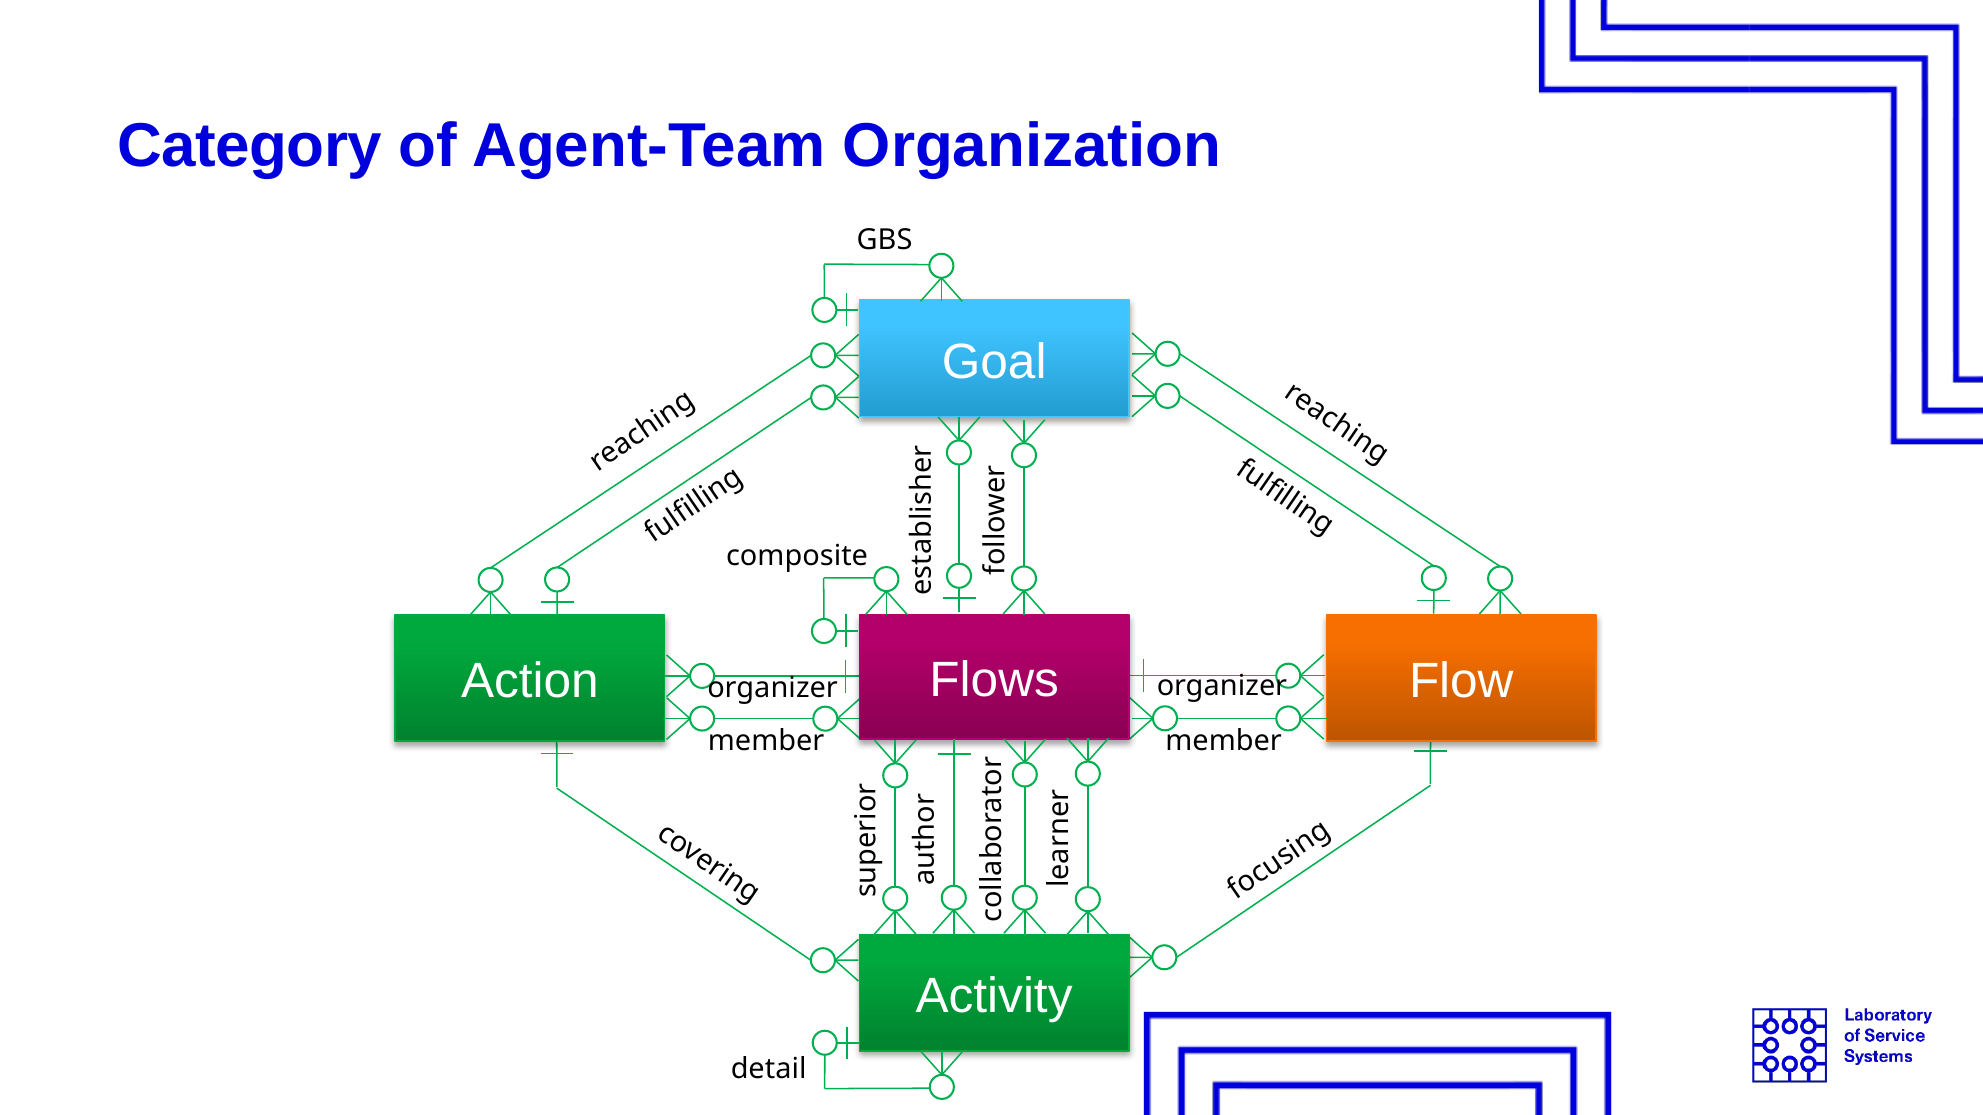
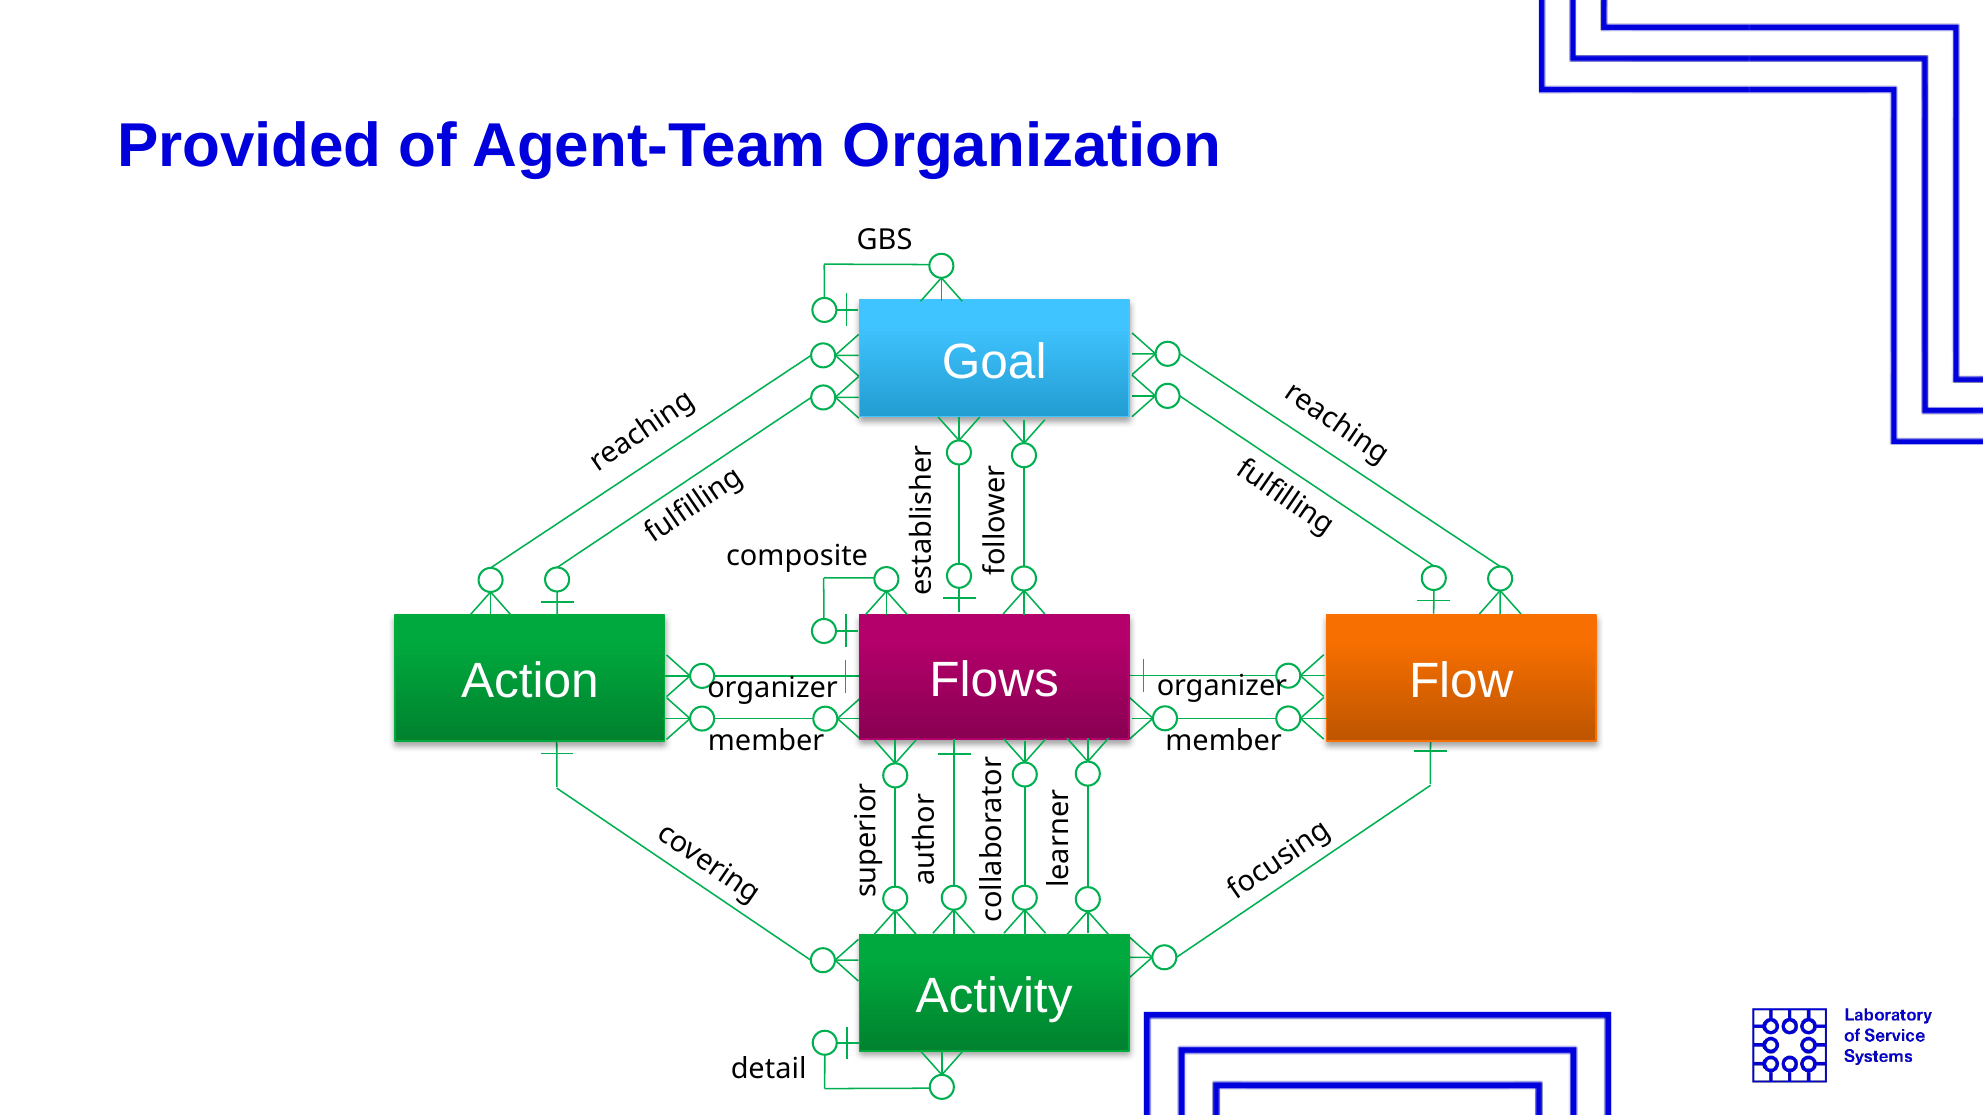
Category: Category -> Provided
